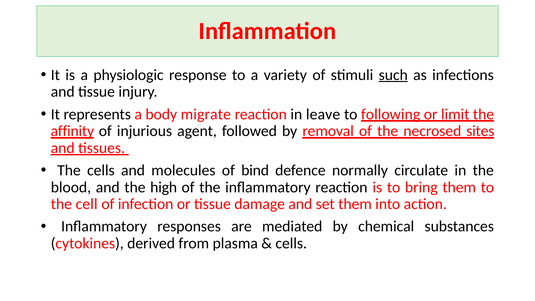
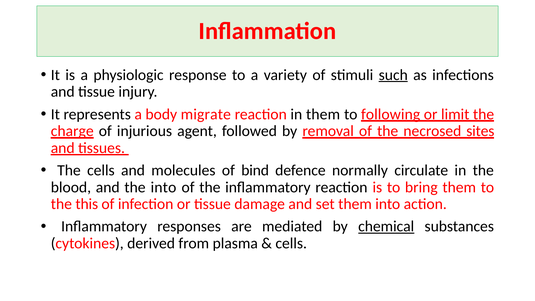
in leave: leave -> them
affinity: affinity -> charge
the high: high -> into
cell: cell -> this
chemical underline: none -> present
